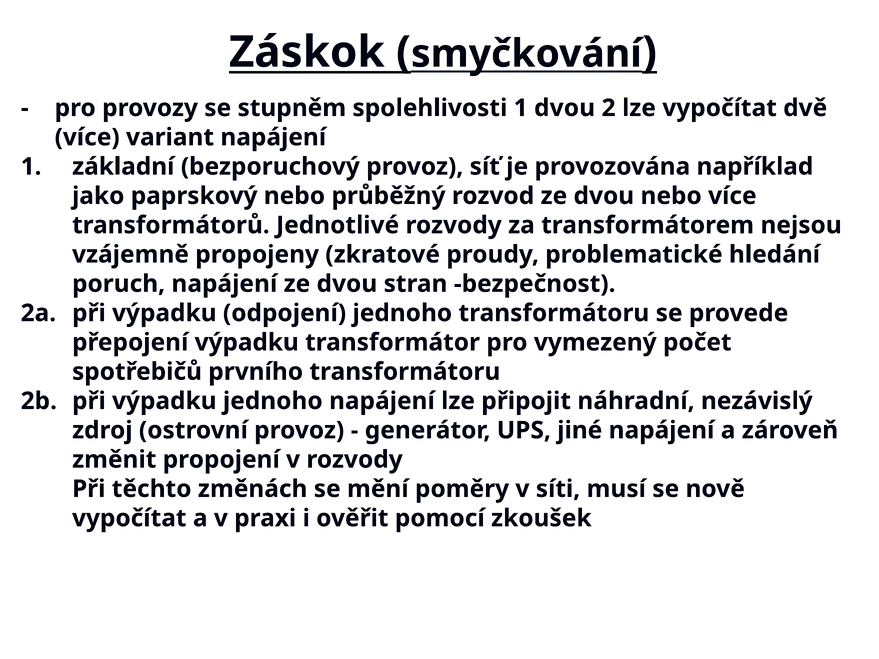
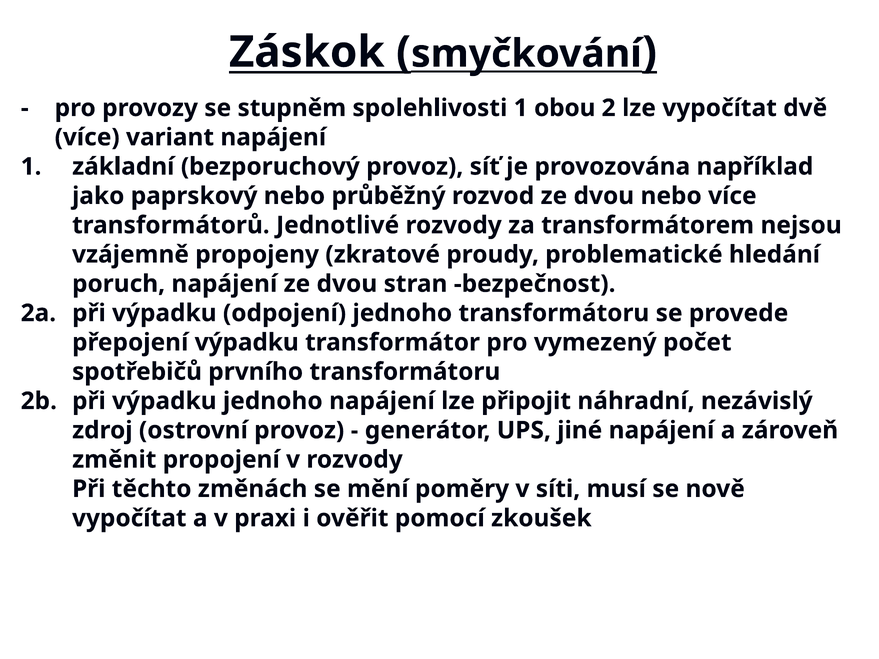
1 dvou: dvou -> obou
